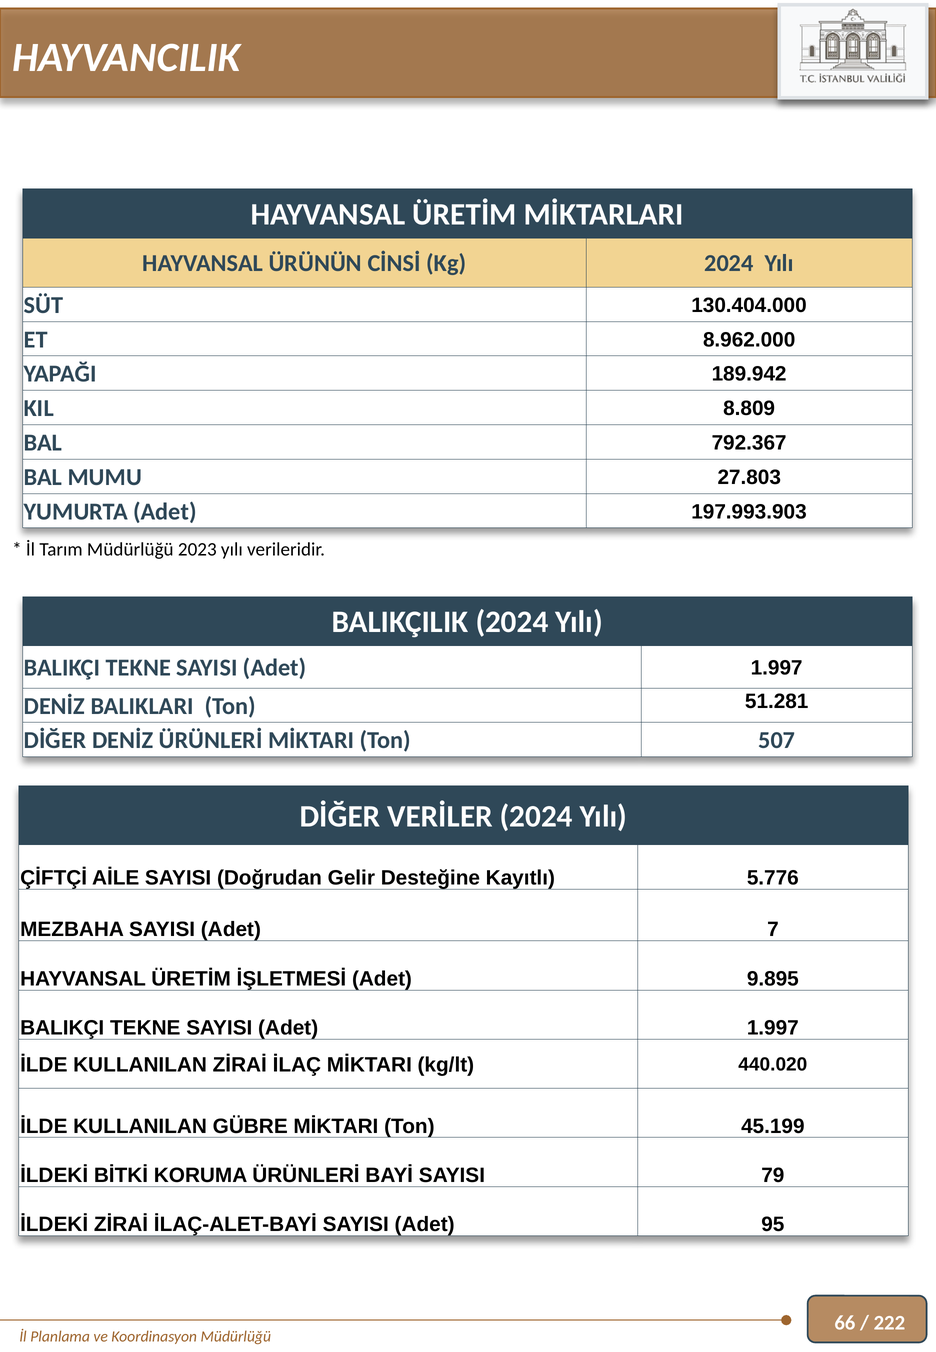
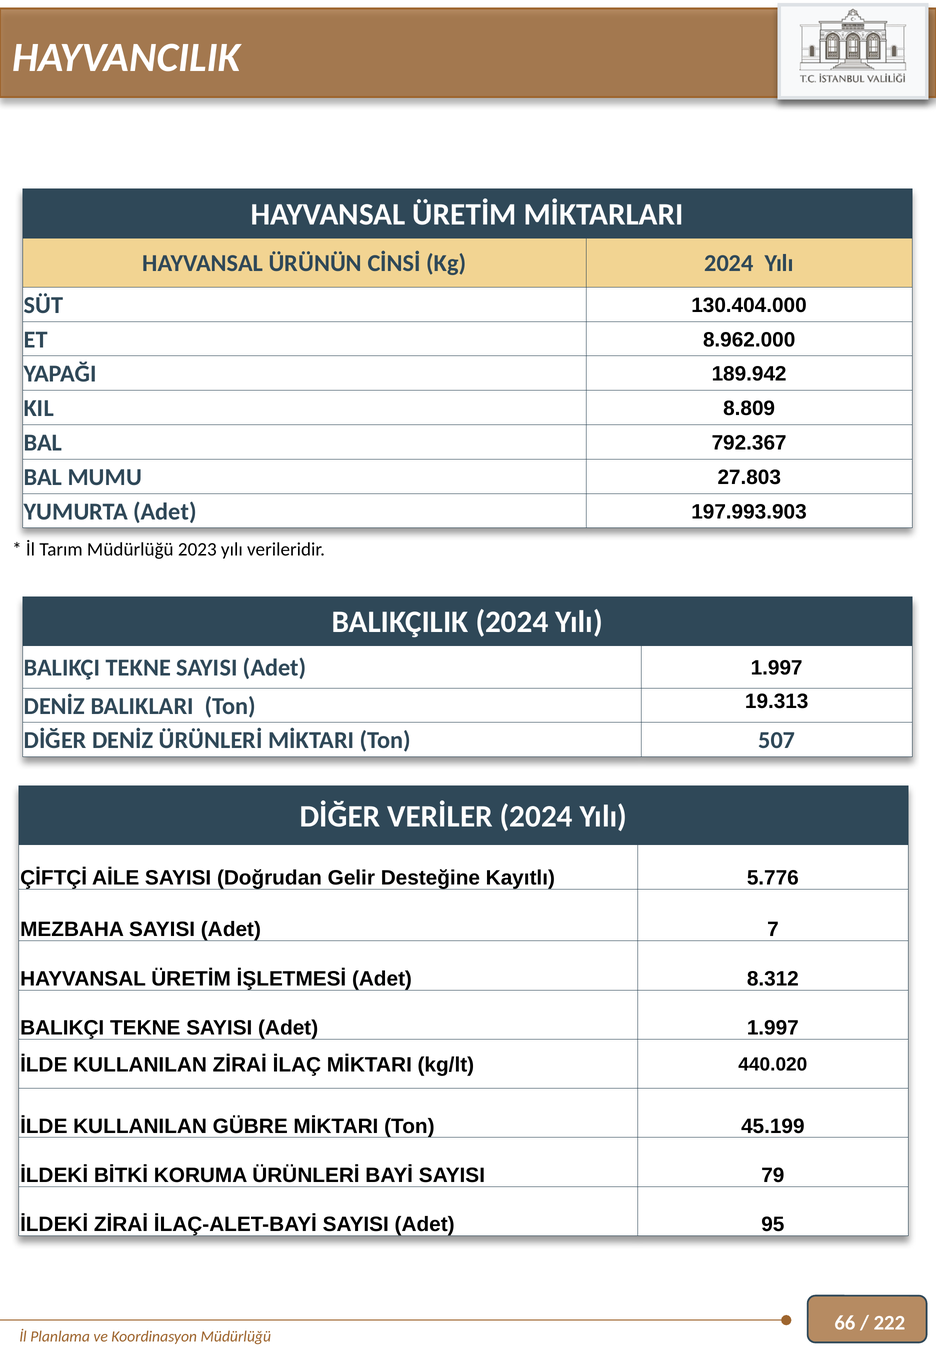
51.281: 51.281 -> 19.313
9.895: 9.895 -> 8.312
